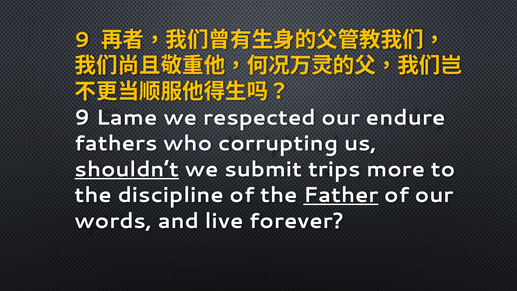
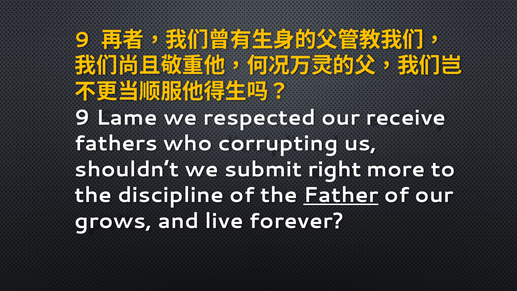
endure: endure -> receive
shouldn’t underline: present -> none
trips: trips -> right
words: words -> grows
